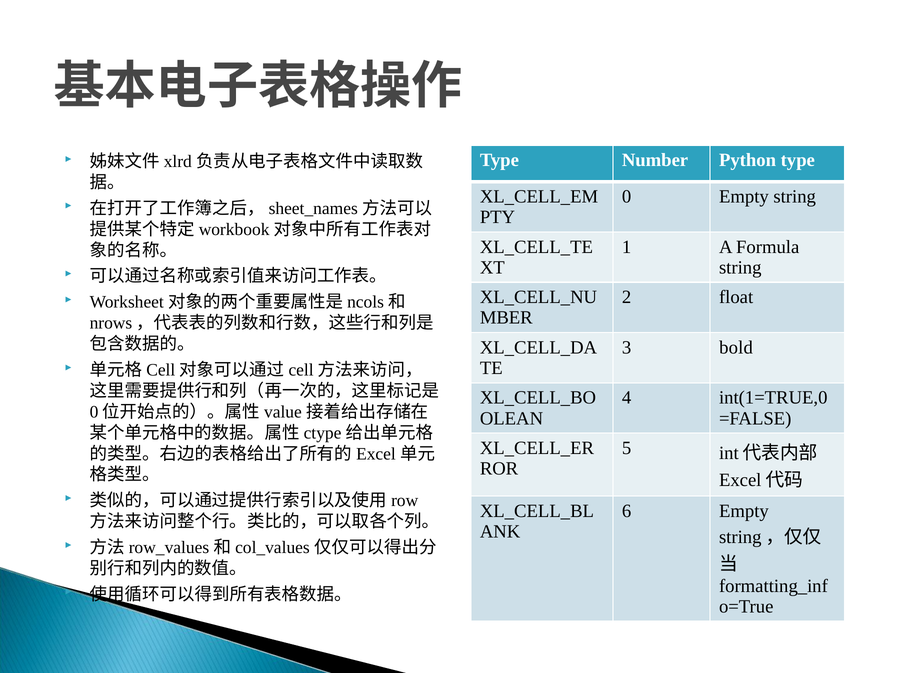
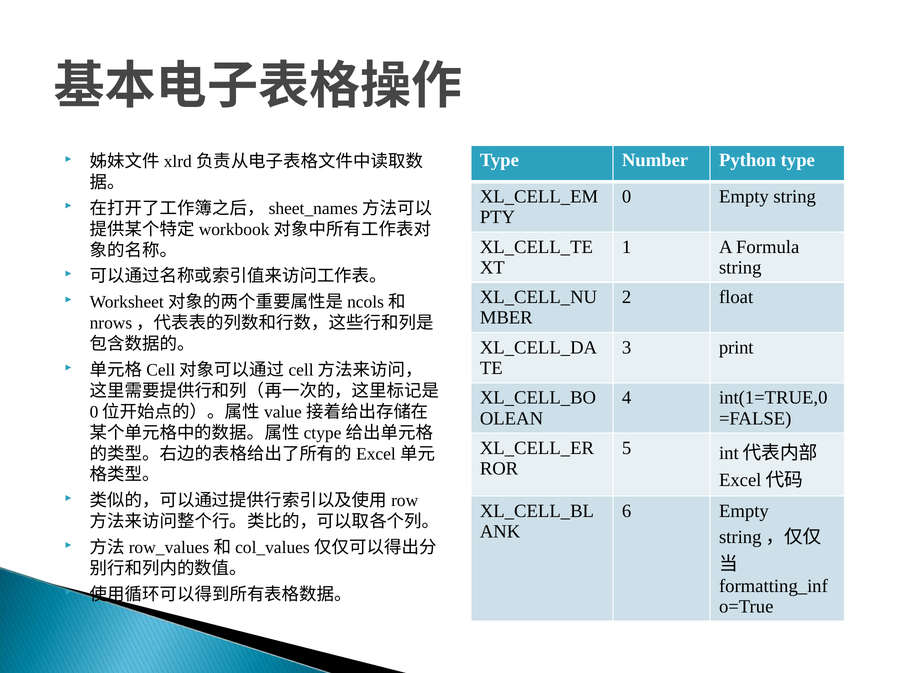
bold: bold -> print
